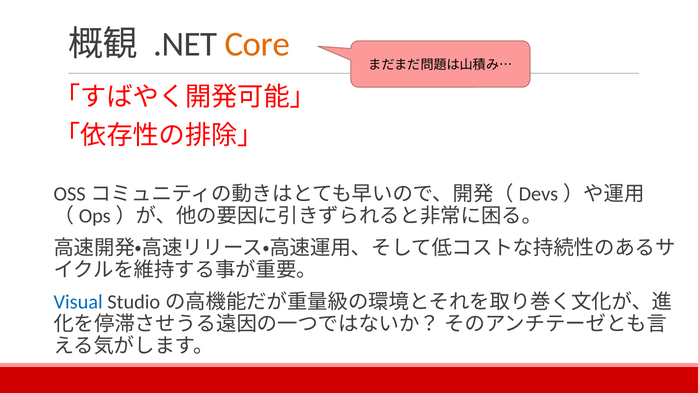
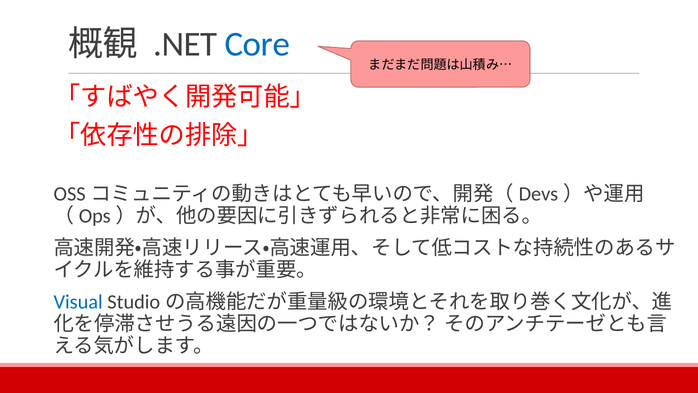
Core colour: orange -> blue
